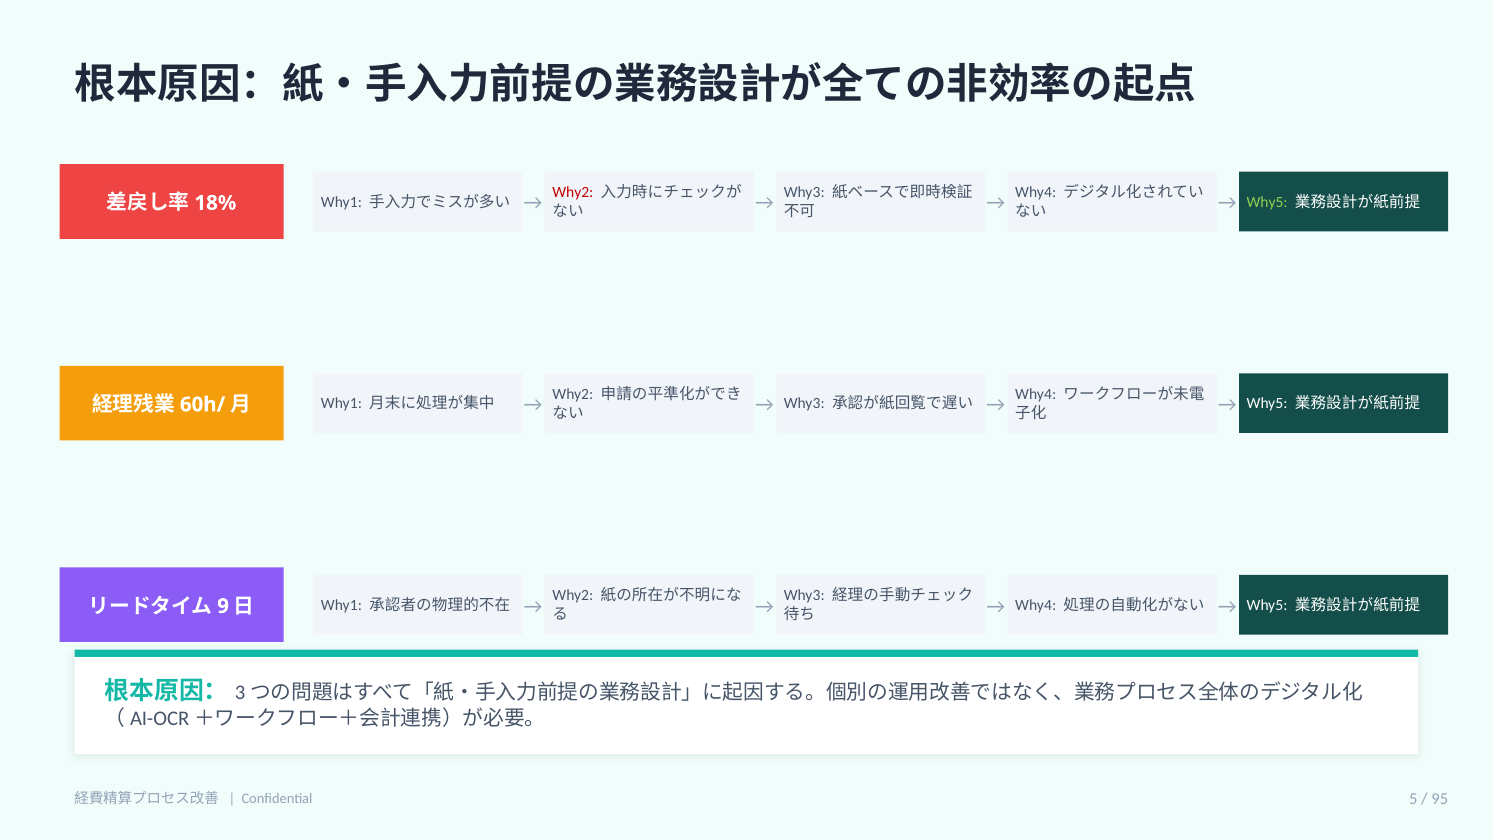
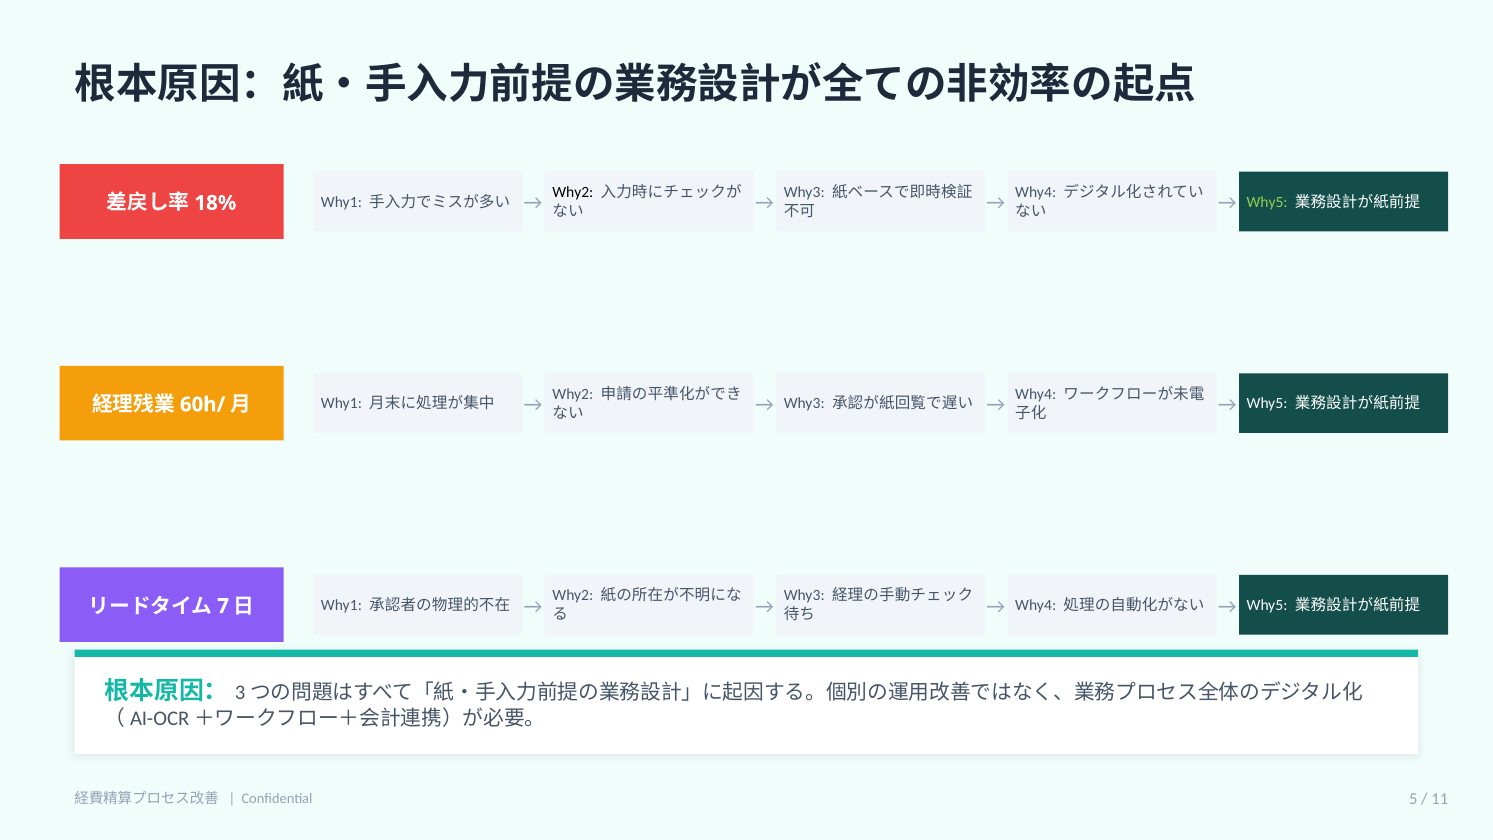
Why2 at (573, 193) colour: red -> black
9: 9 -> 7
95: 95 -> 11
